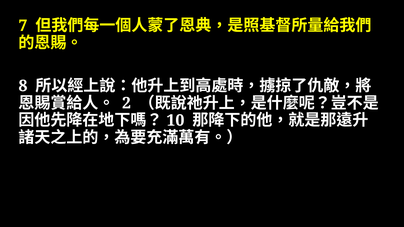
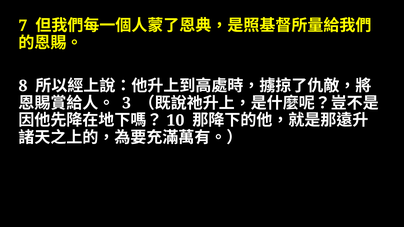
2: 2 -> 3
